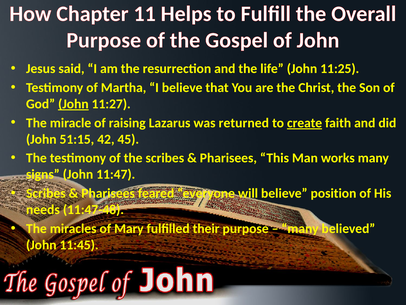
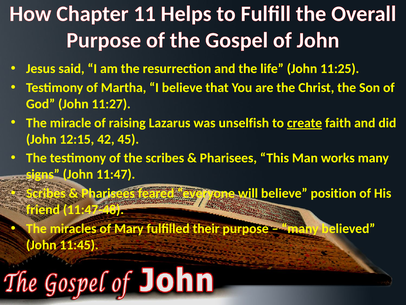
John at (73, 104) underline: present -> none
returned: returned -> unselfish
51:15: 51:15 -> 12:15
needs: needs -> friend
